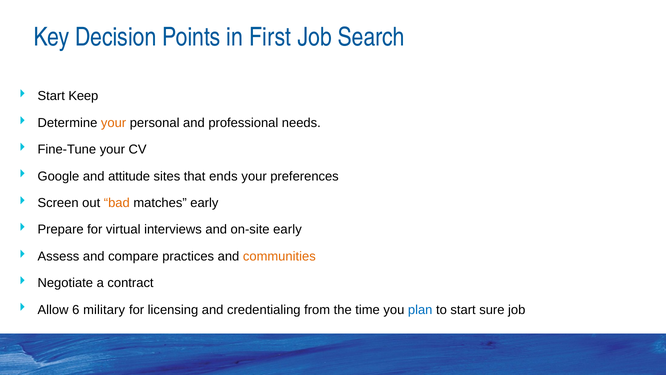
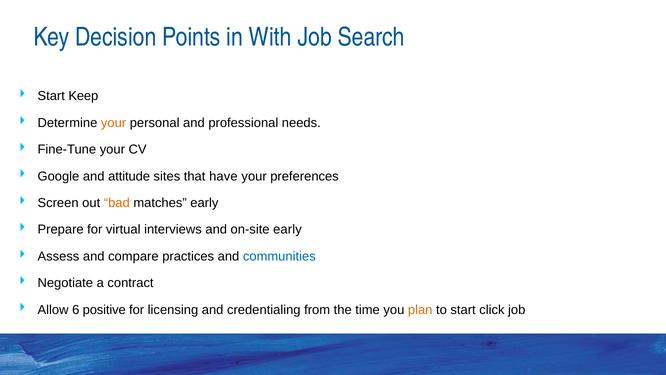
First: First -> With
ends: ends -> have
communities colour: orange -> blue
military: military -> positive
plan colour: blue -> orange
sure: sure -> click
